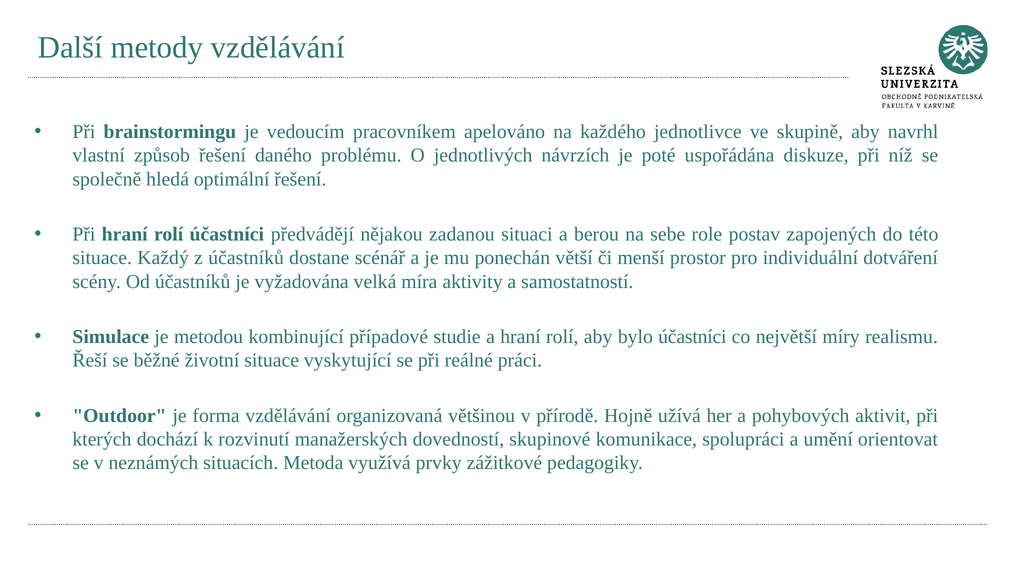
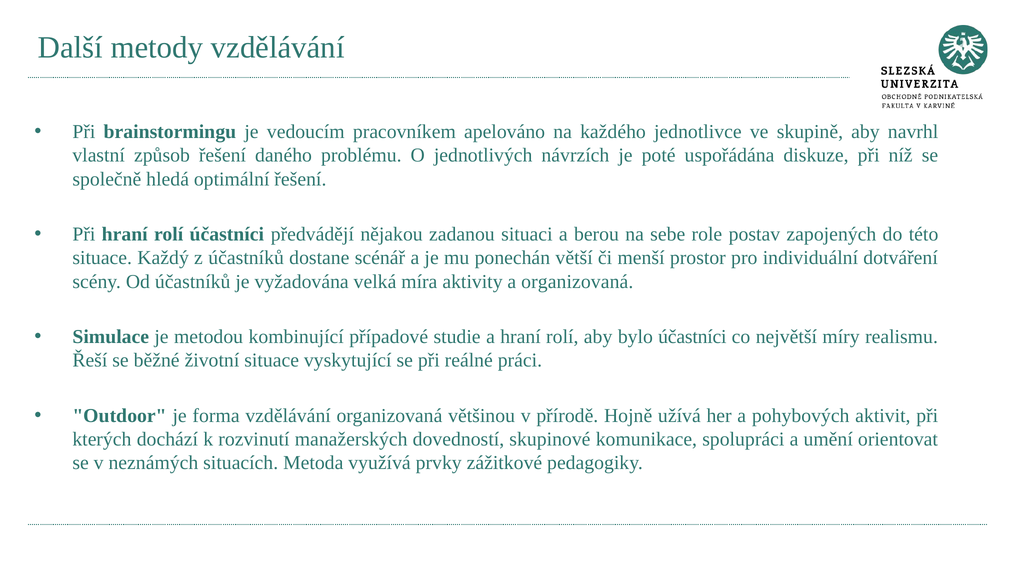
a samostatností: samostatností -> organizovaná
